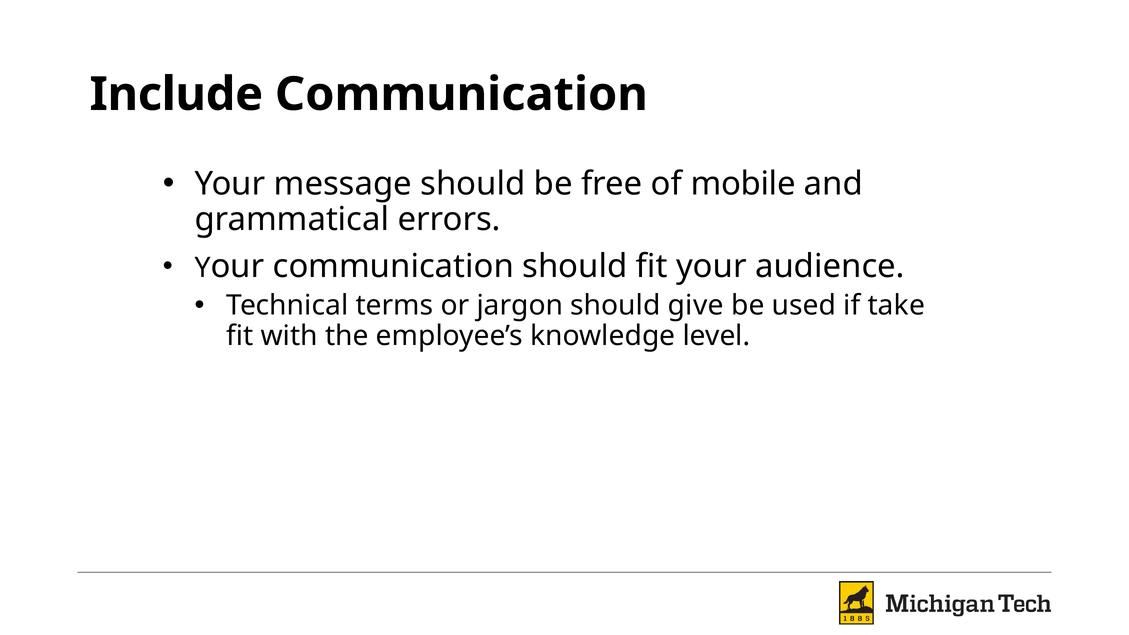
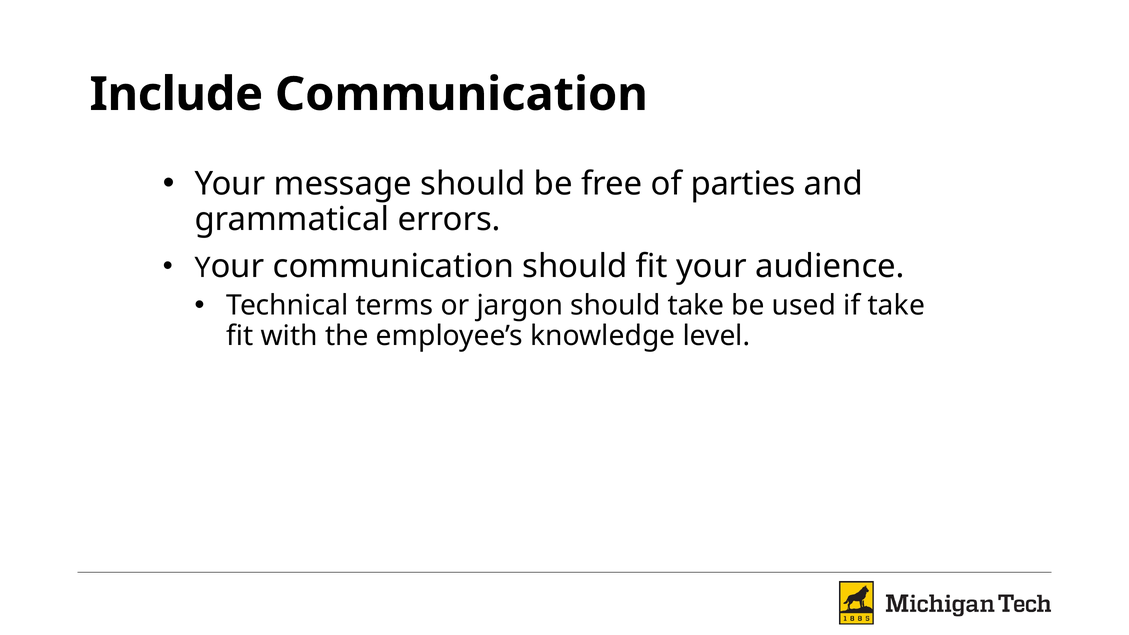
mobile: mobile -> parties
should give: give -> take
